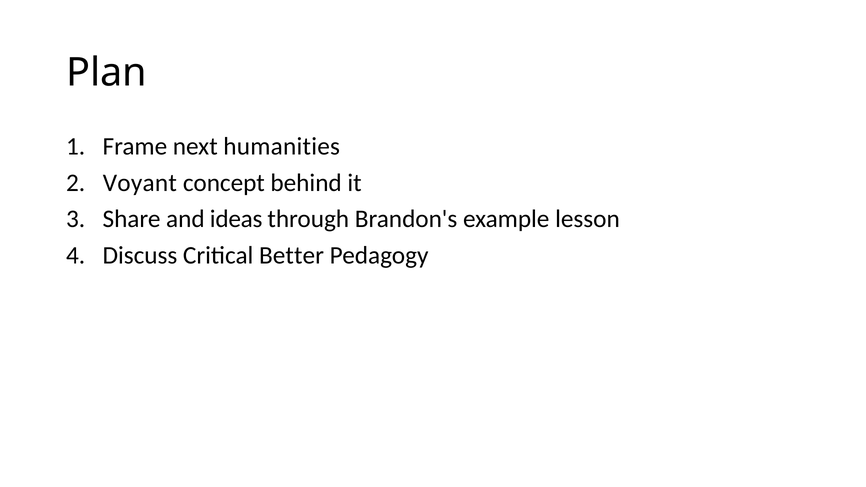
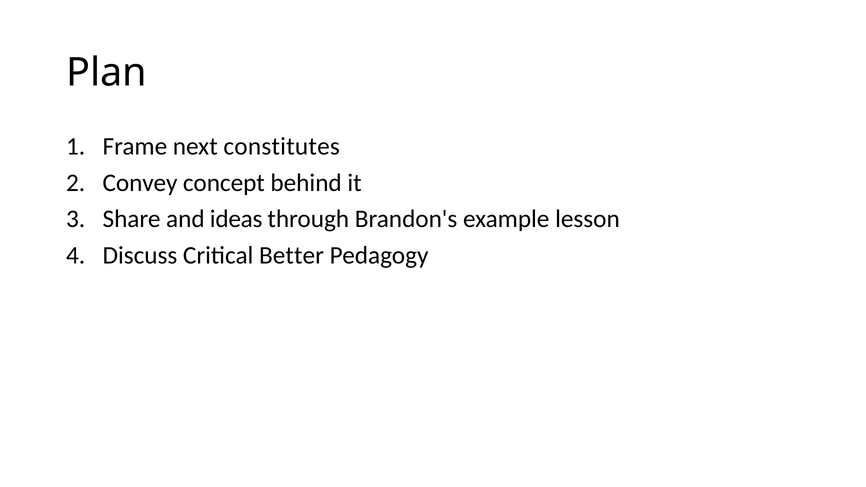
humanities: humanities -> constitutes
Voyant: Voyant -> Convey
